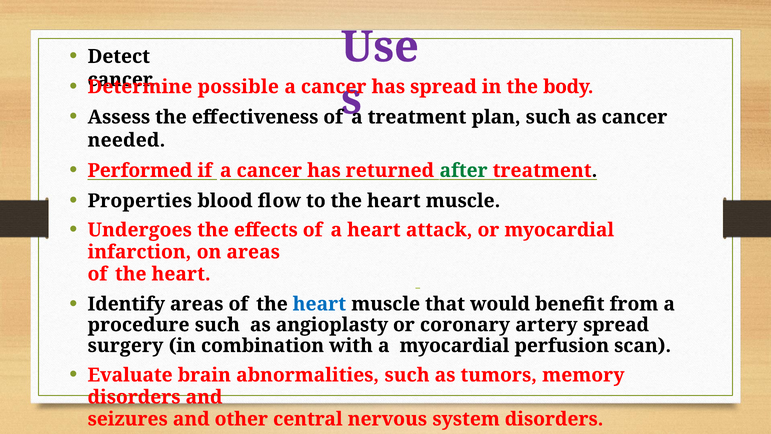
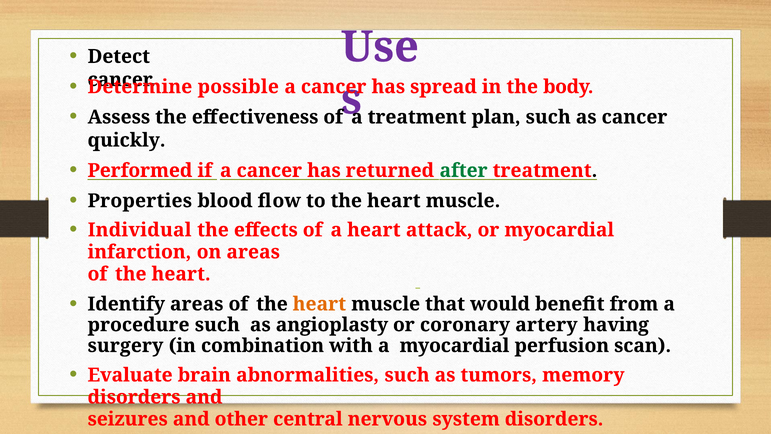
needed: needed -> quickly
Undergoes: Undergoes -> Individual
heart at (319, 304) colour: blue -> orange
artery spread: spread -> having
